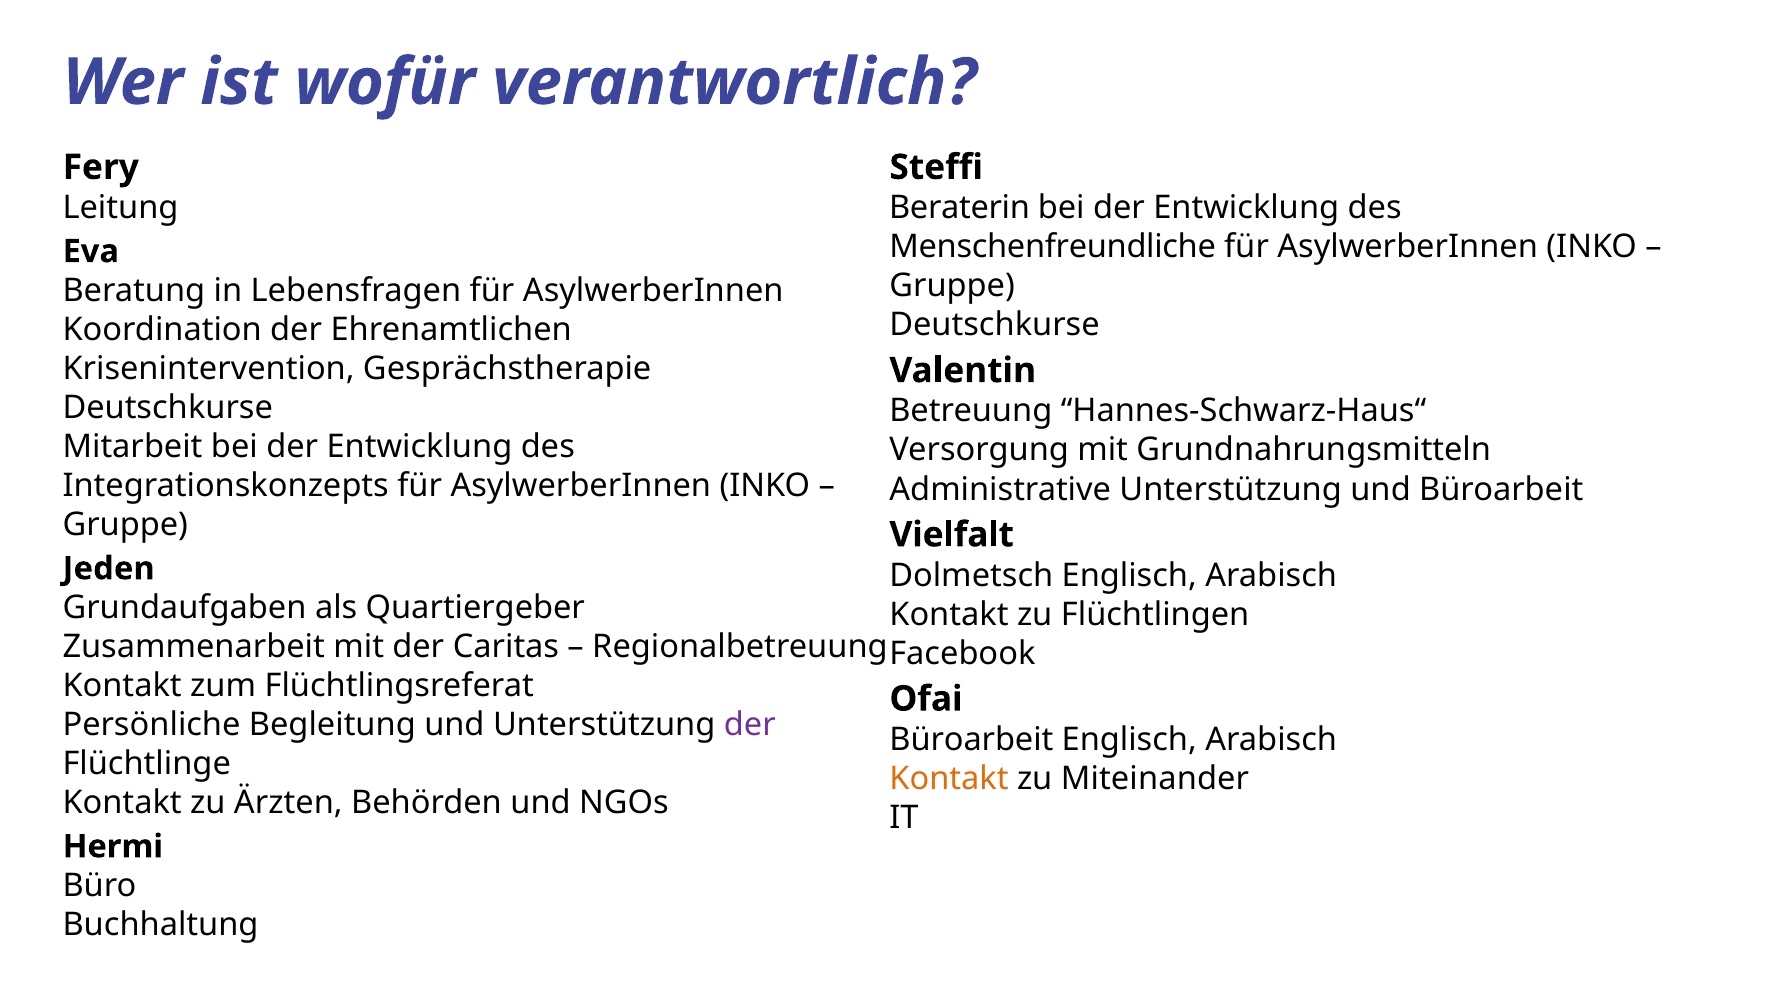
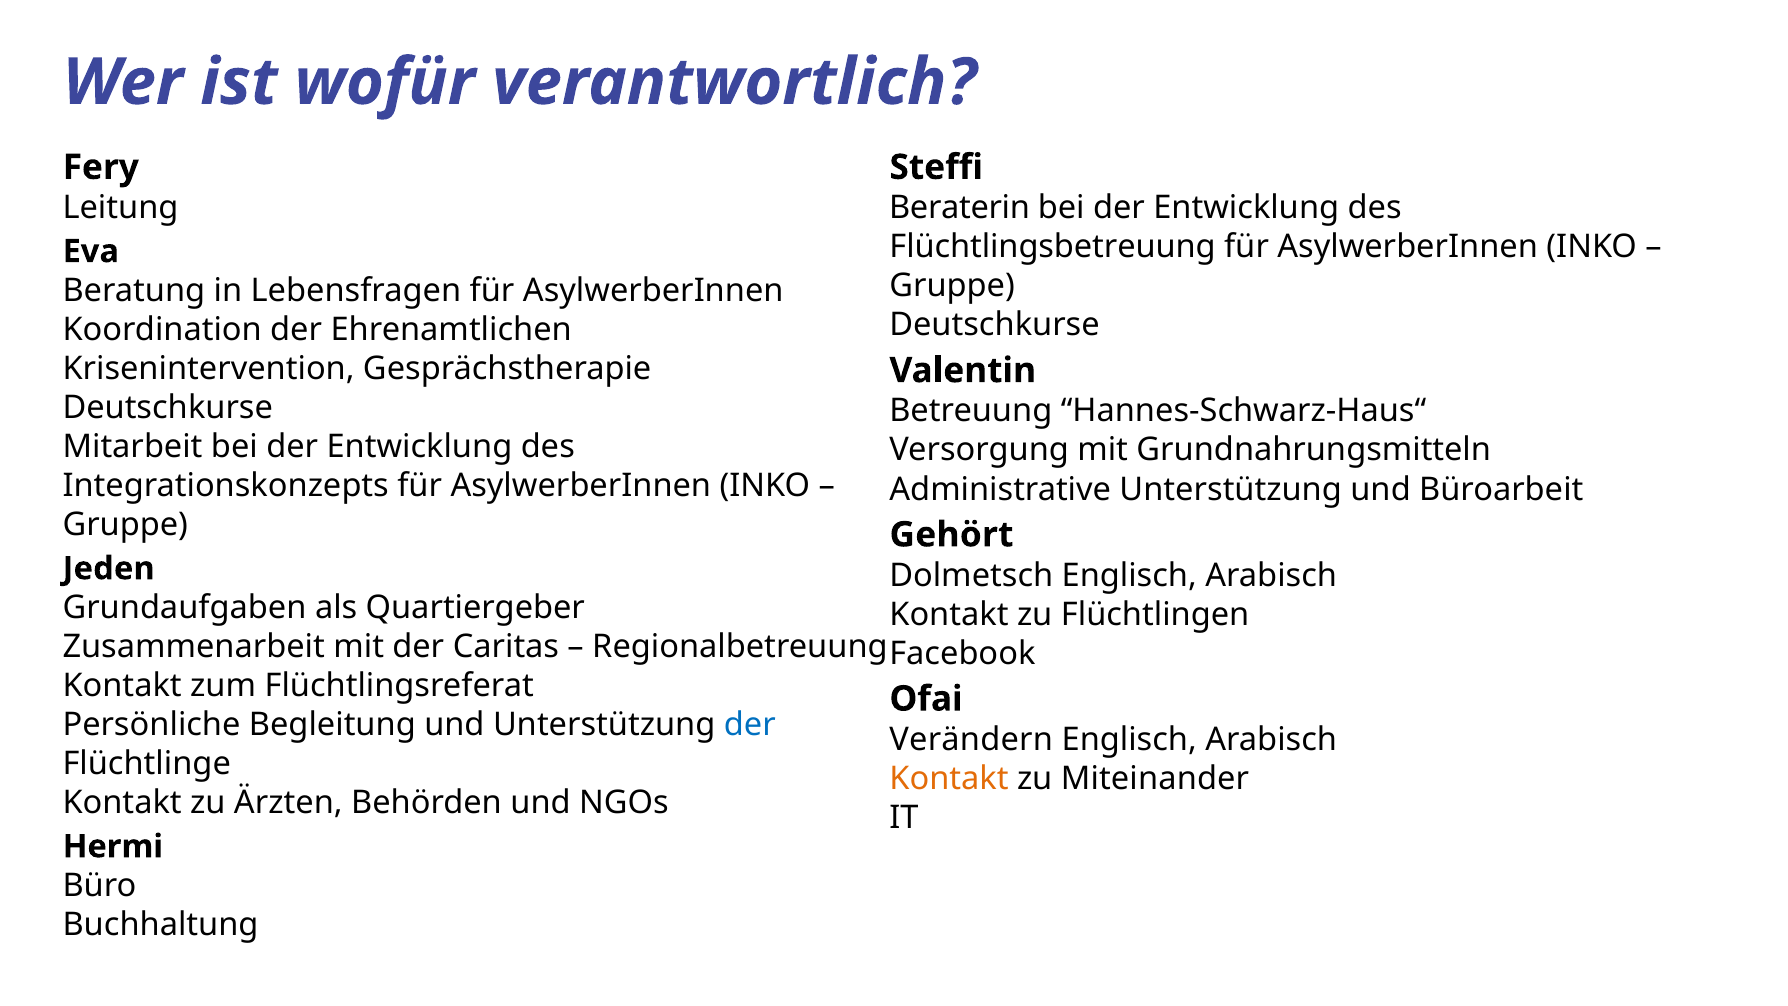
Menschenfreundliche: Menschenfreundliche -> Flüchtlingsbetreuung
Vielfalt: Vielfalt -> Gehört
der at (750, 725) colour: purple -> blue
Büroarbeit at (971, 739): Büroarbeit -> Verändern
